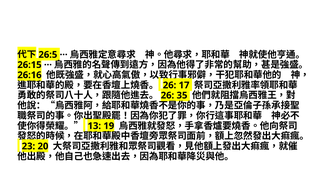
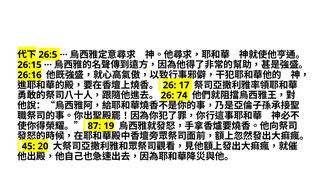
35: 35 -> 74
13: 13 -> 87
23: 23 -> 45
